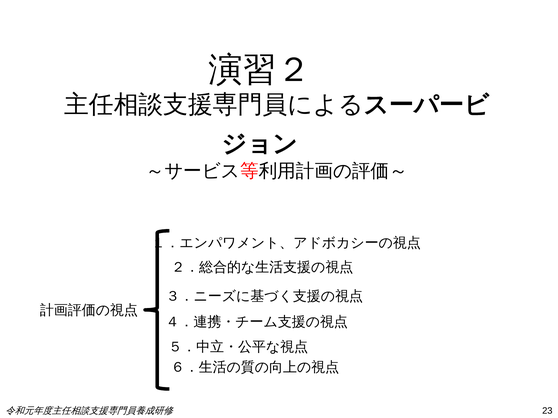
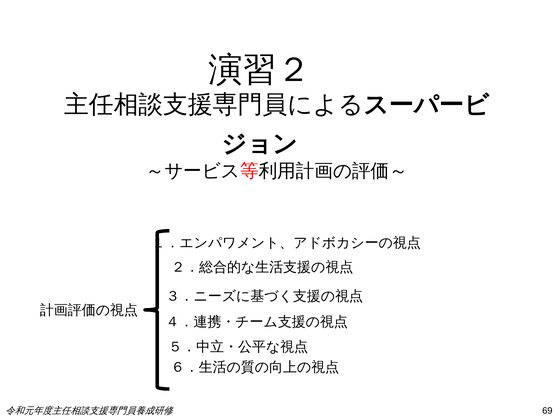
23: 23 -> 69
